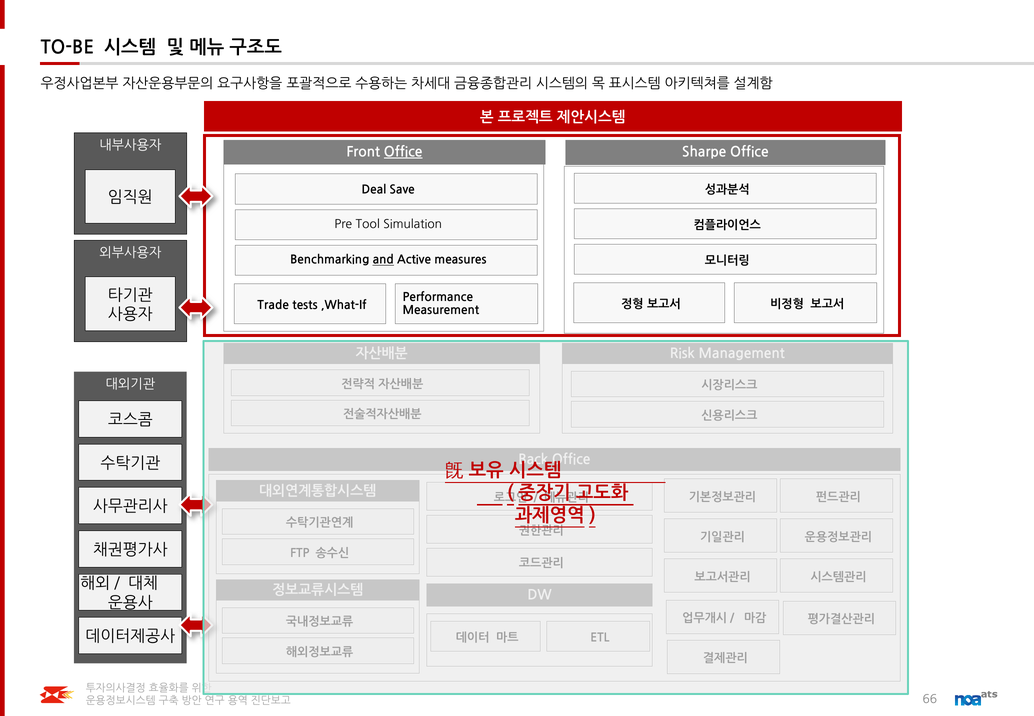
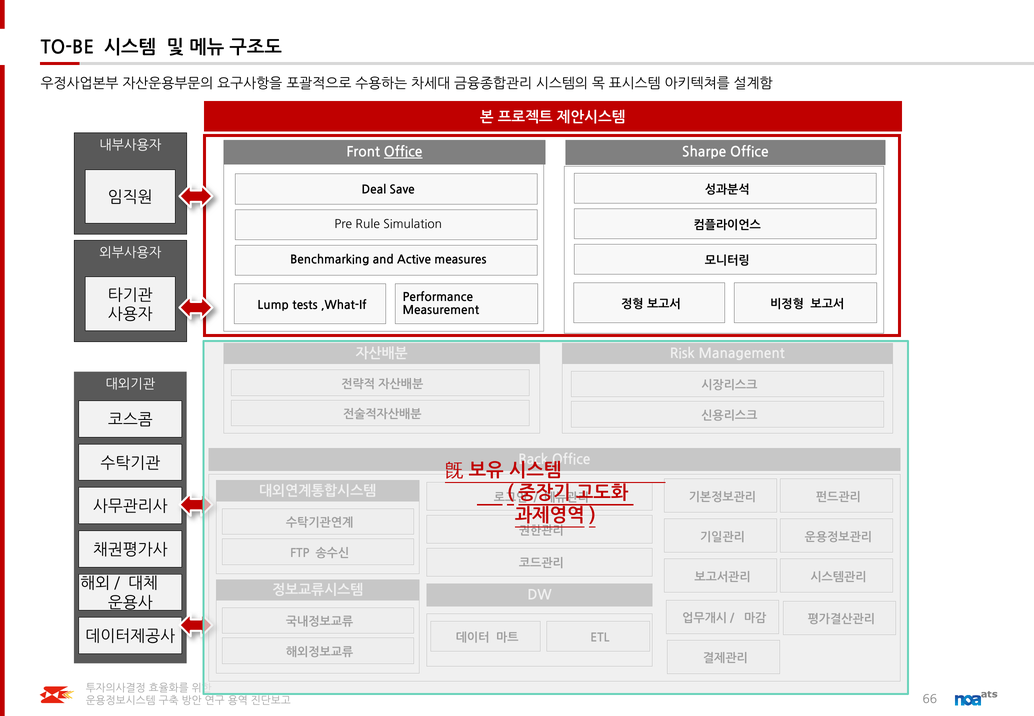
Tool: Tool -> Rule
and underline: present -> none
Trade: Trade -> Lump
